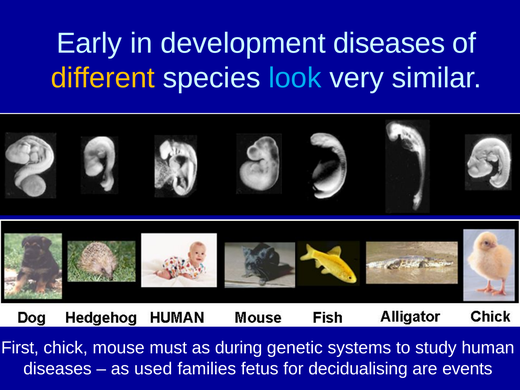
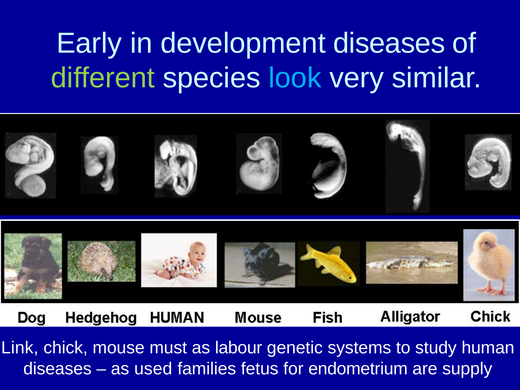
different colour: yellow -> light green
First: First -> Link
during: during -> labour
decidualising: decidualising -> endometrium
events: events -> supply
